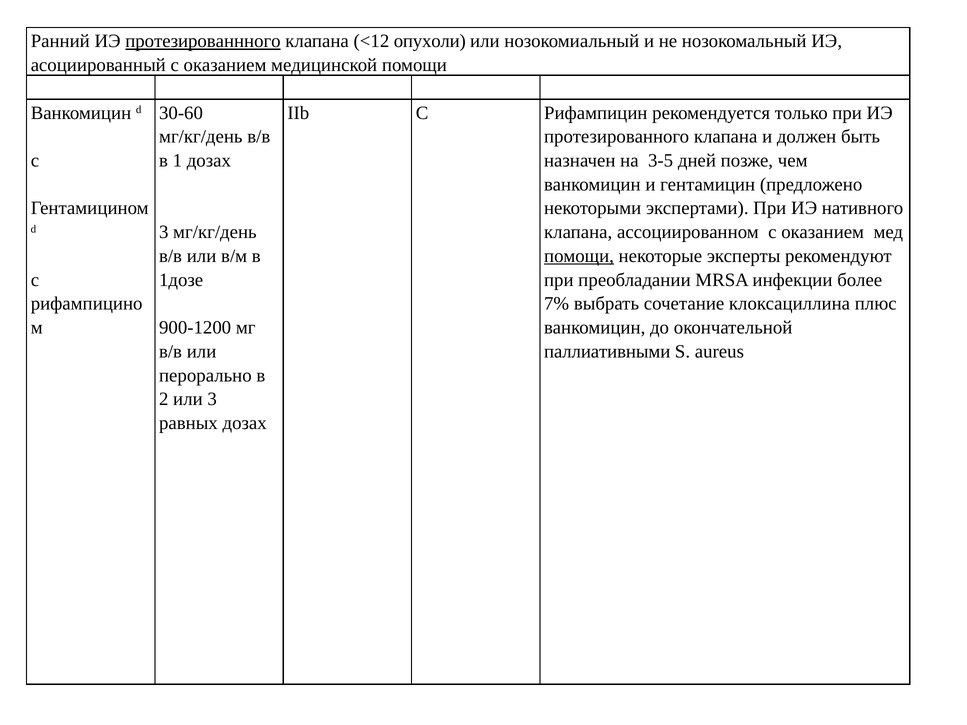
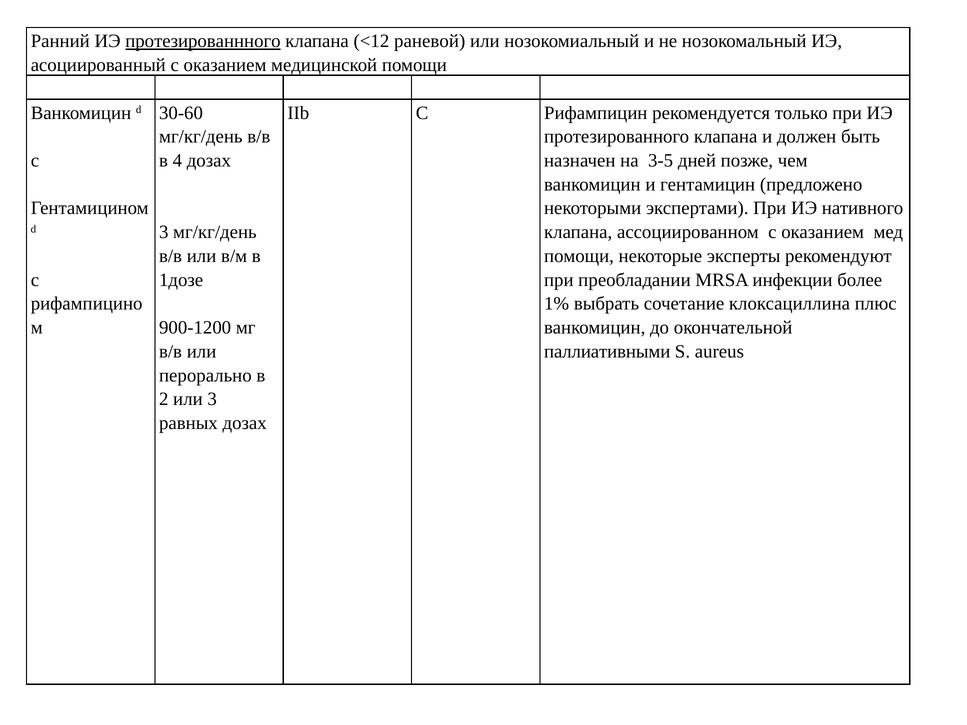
опухоли: опухоли -> раневой
1: 1 -> 4
помощи at (579, 256) underline: present -> none
7%: 7% -> 1%
